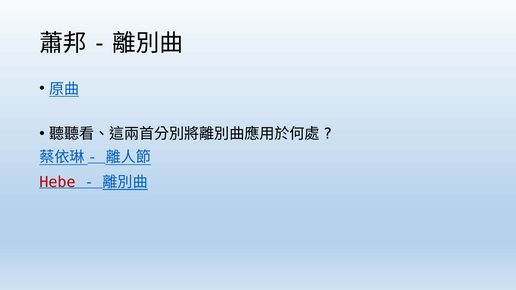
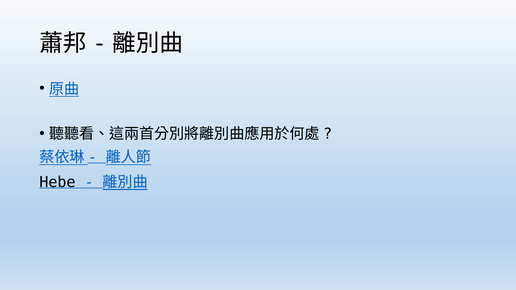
Hebe colour: red -> black
